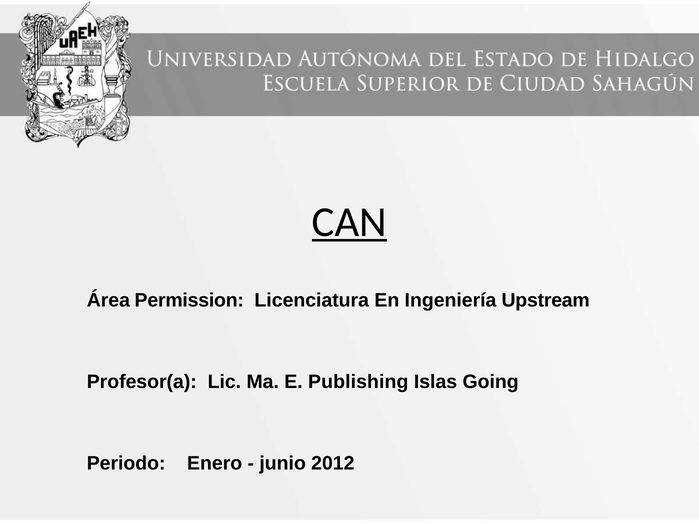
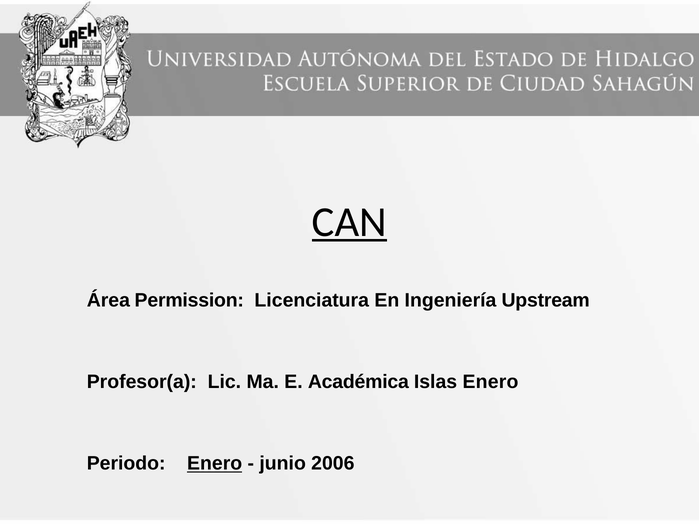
Publishing: Publishing -> Académica
Islas Going: Going -> Enero
Enero at (215, 464) underline: none -> present
2012: 2012 -> 2006
